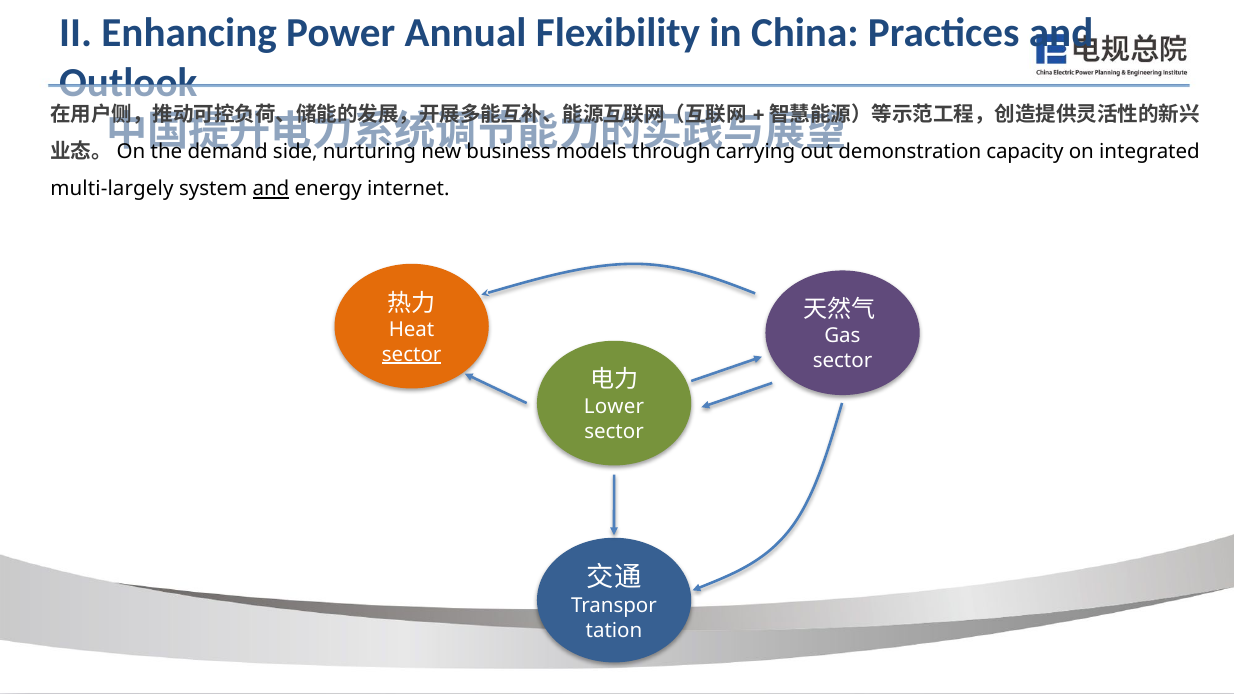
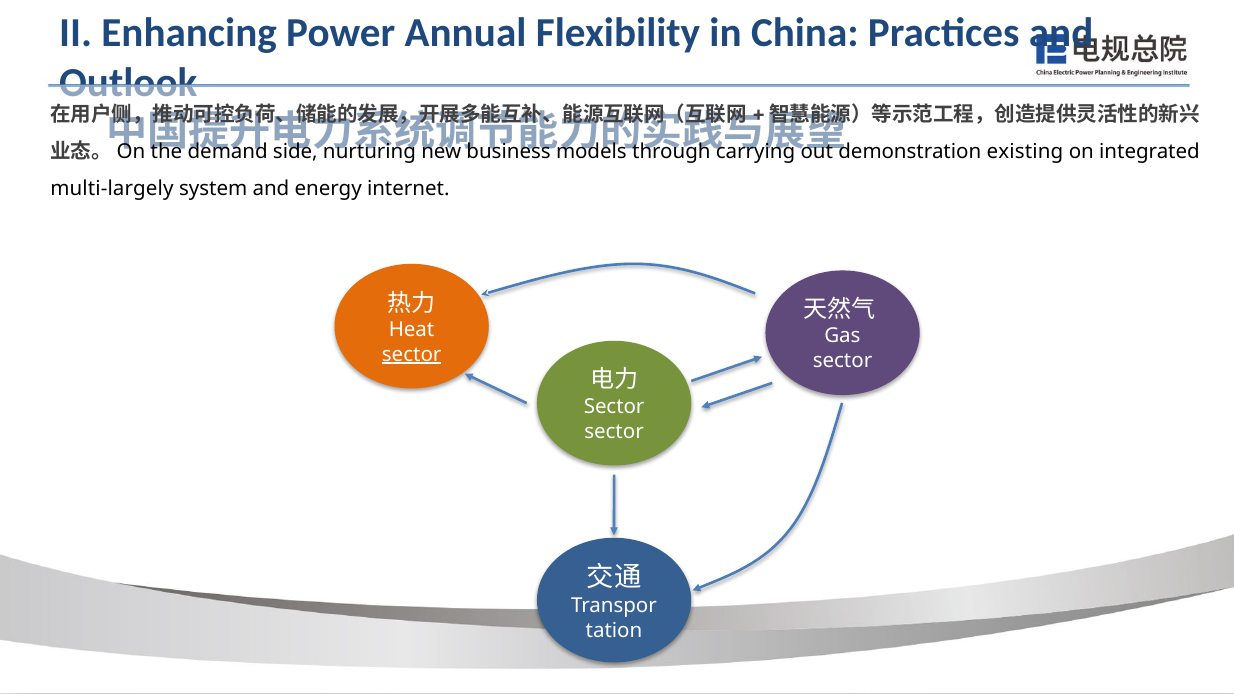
capacity: capacity -> existing
and at (271, 189) underline: present -> none
Lower at (614, 407): Lower -> Sector
